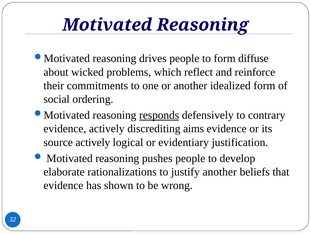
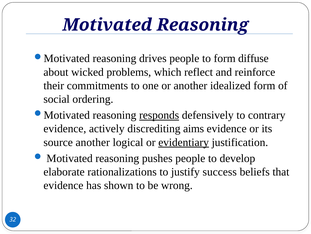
source actively: actively -> another
evidentiary underline: none -> present
justify another: another -> success
